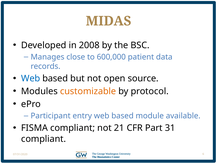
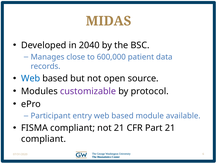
2008: 2008 -> 2040
customizable colour: orange -> purple
Part 31: 31 -> 21
